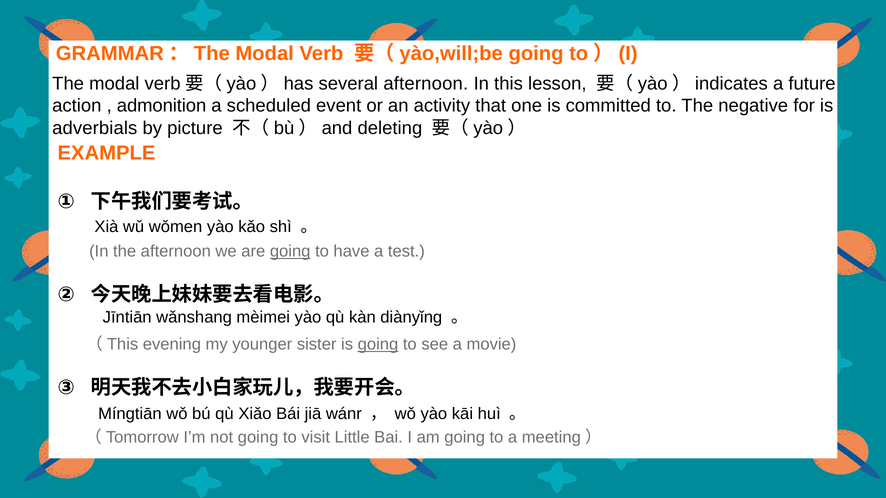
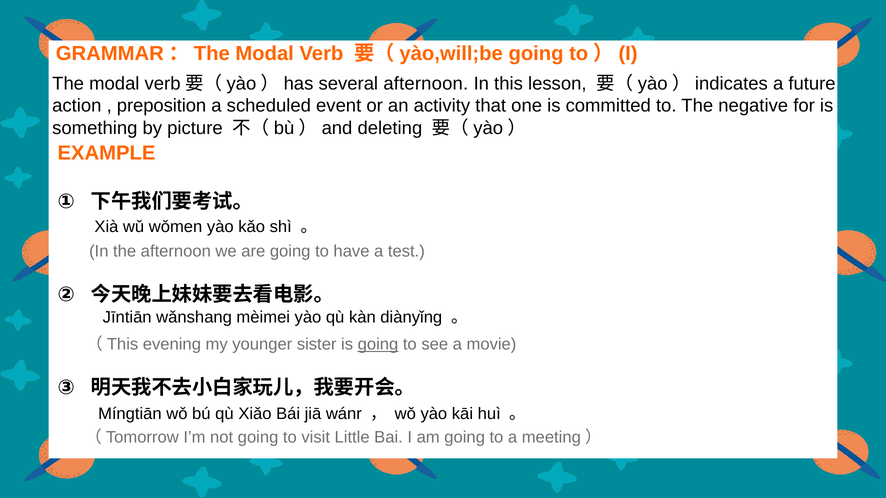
admonition: admonition -> preposition
adverbials: adverbials -> something
going at (290, 252) underline: present -> none
